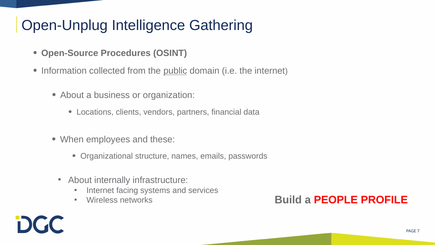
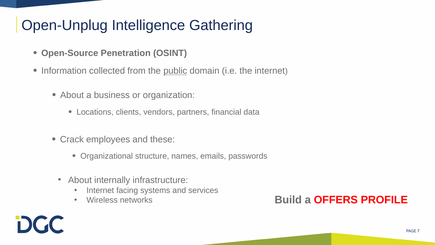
Procedures: Procedures -> Penetration
When: When -> Crack
PEOPLE: PEOPLE -> OFFERS
